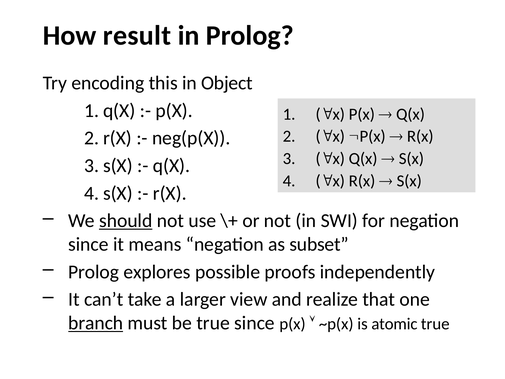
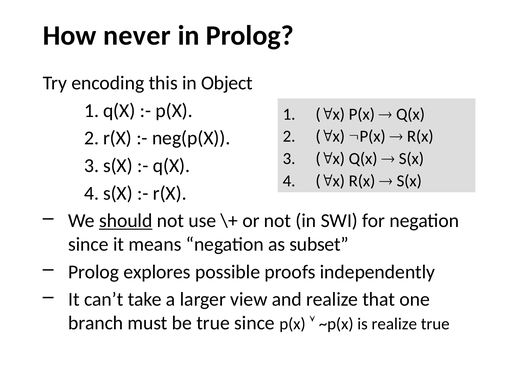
result: result -> never
branch underline: present -> none
is atomic: atomic -> realize
